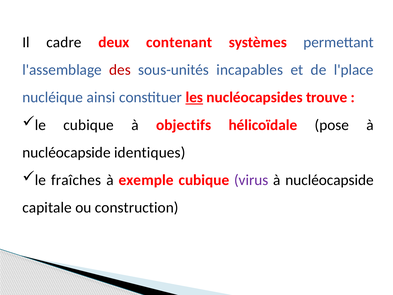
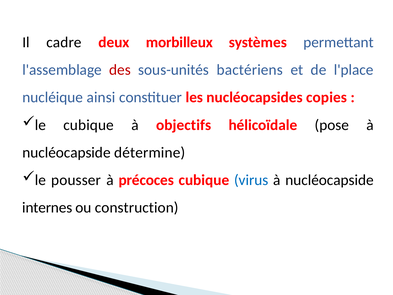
contenant: contenant -> morbilleux
incapables: incapables -> bactériens
les underline: present -> none
trouve: trouve -> copies
identiques: identiques -> détermine
fraîches: fraîches -> pousser
exemple: exemple -> précoces
virus colour: purple -> blue
capitale: capitale -> internes
